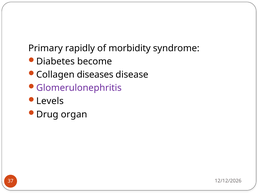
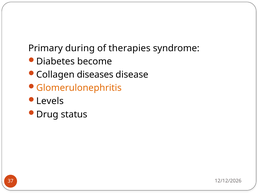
rapidly: rapidly -> during
morbidity: morbidity -> therapies
Glomerulonephritis colour: purple -> orange
organ: organ -> status
